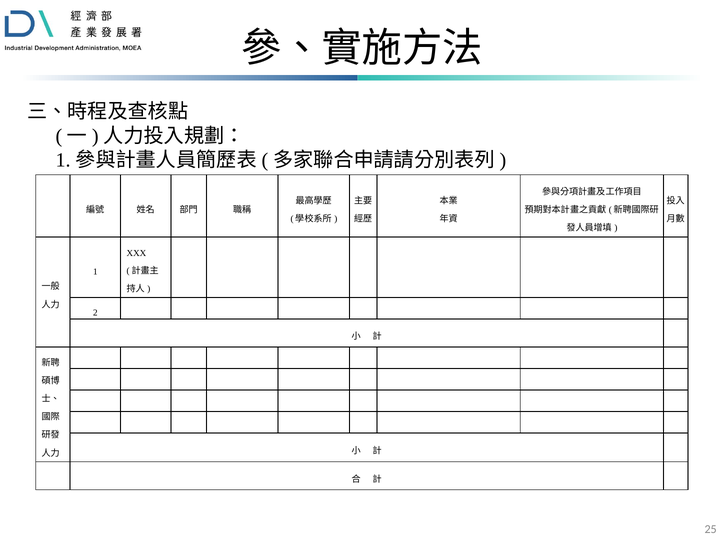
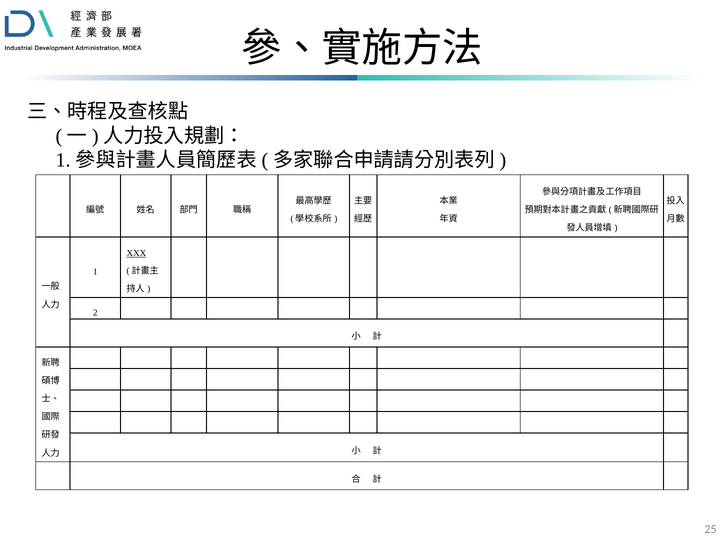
XXX underline: none -> present
